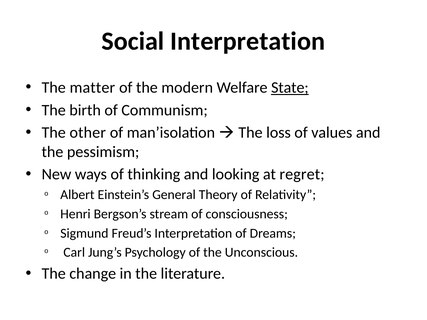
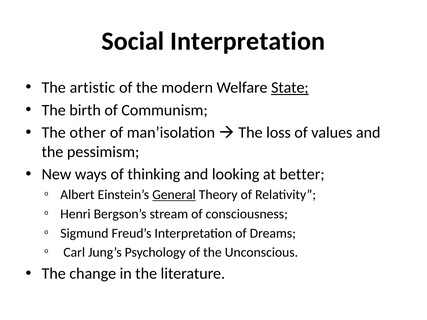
matter: matter -> artistic
regret: regret -> better
General underline: none -> present
